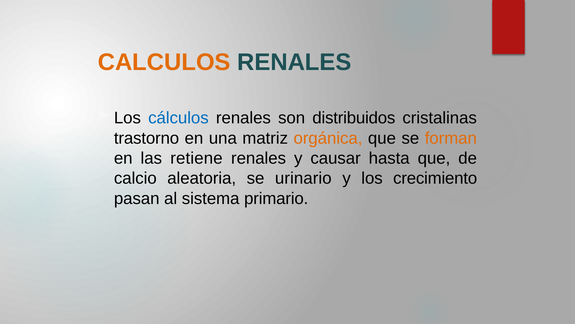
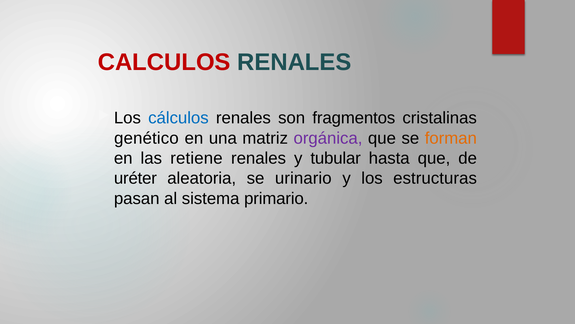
CALCULOS colour: orange -> red
distribuidos: distribuidos -> fragmentos
trastorno: trastorno -> genético
orgánica colour: orange -> purple
causar: causar -> tubular
calcio: calcio -> uréter
crecimiento: crecimiento -> estructuras
